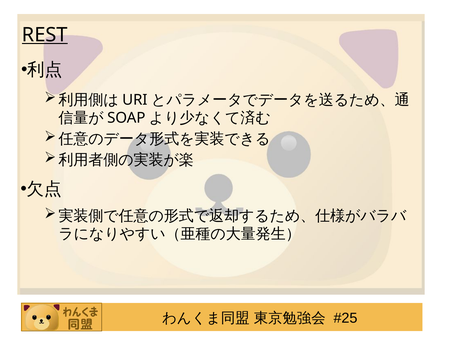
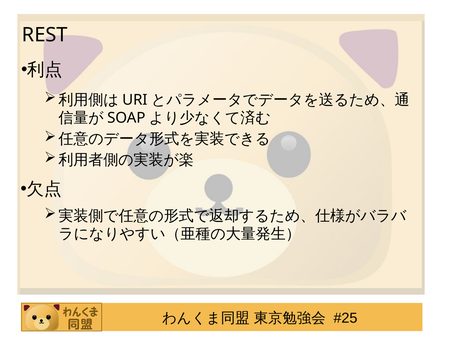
REST underline: present -> none
